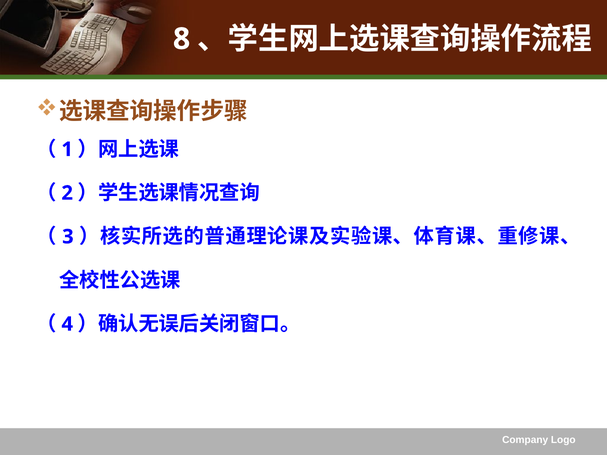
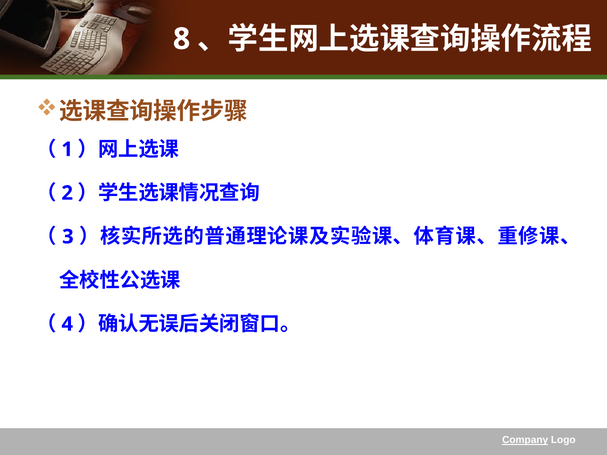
Company underline: none -> present
